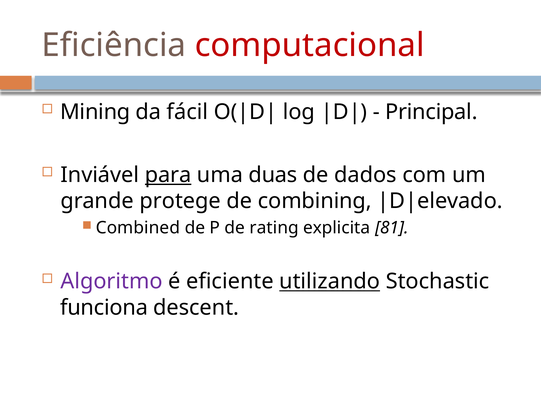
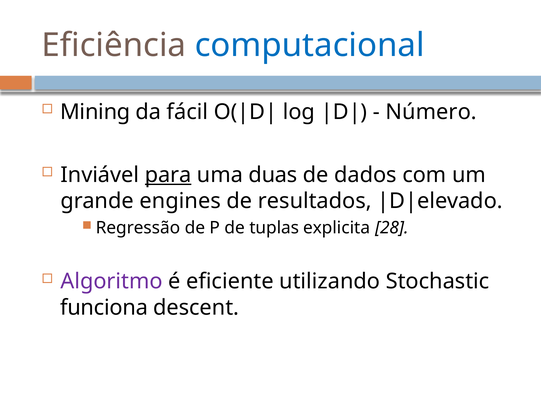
computacional colour: red -> blue
Principal: Principal -> Número
protege: protege -> engines
combining: combining -> resultados
Combined: Combined -> Regressão
rating: rating -> tuplas
81: 81 -> 28
utilizando underline: present -> none
